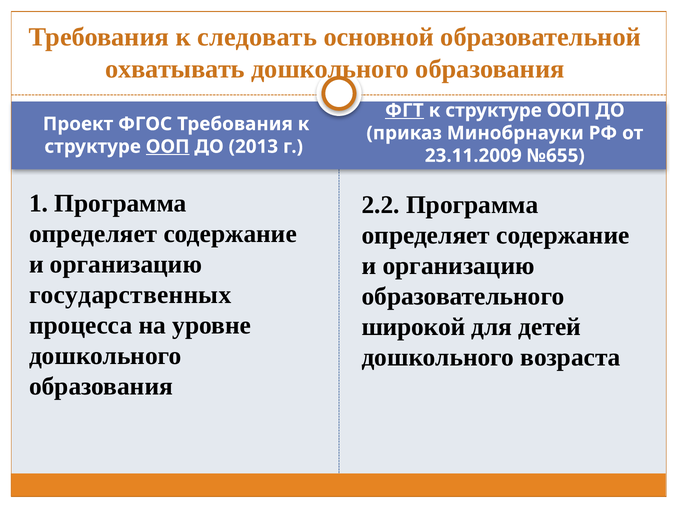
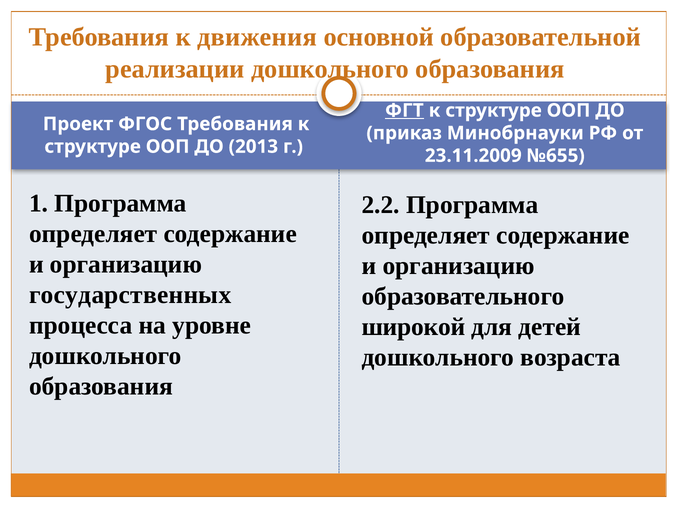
следовать: следовать -> движения
охватывать: охватывать -> реализации
ООП at (168, 147) underline: present -> none
